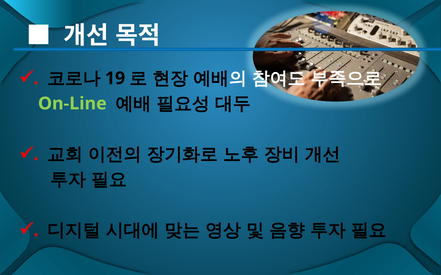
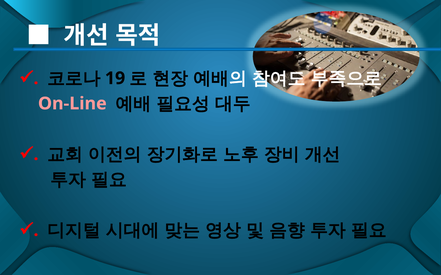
On-Line colour: light green -> pink
